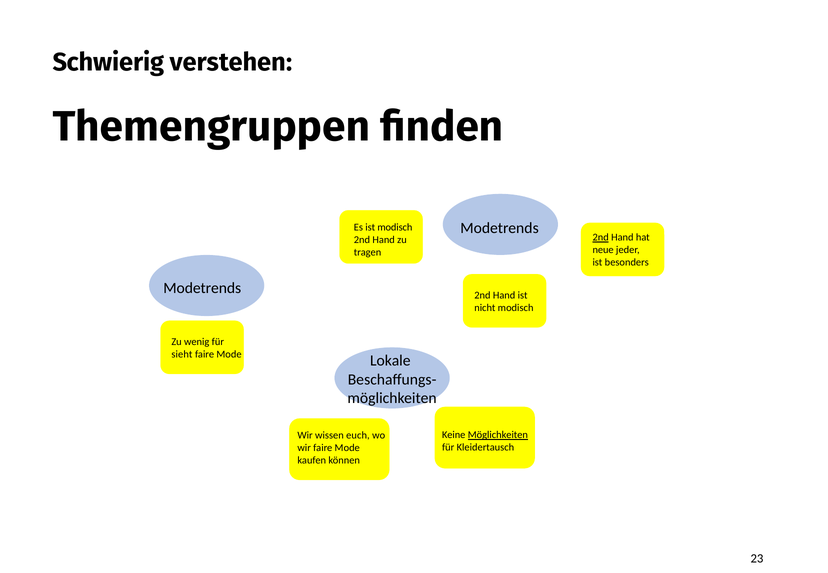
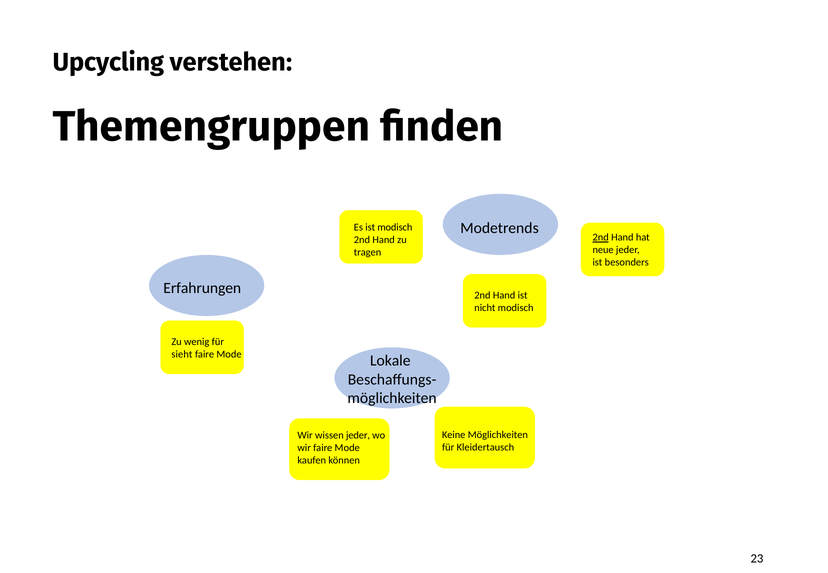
Schwierig: Schwierig -> Upcycling
Modetrends at (202, 288): Modetrends -> Erfahrungen
Möglichkeiten at (498, 435) underline: present -> none
wissen euch: euch -> jeder
